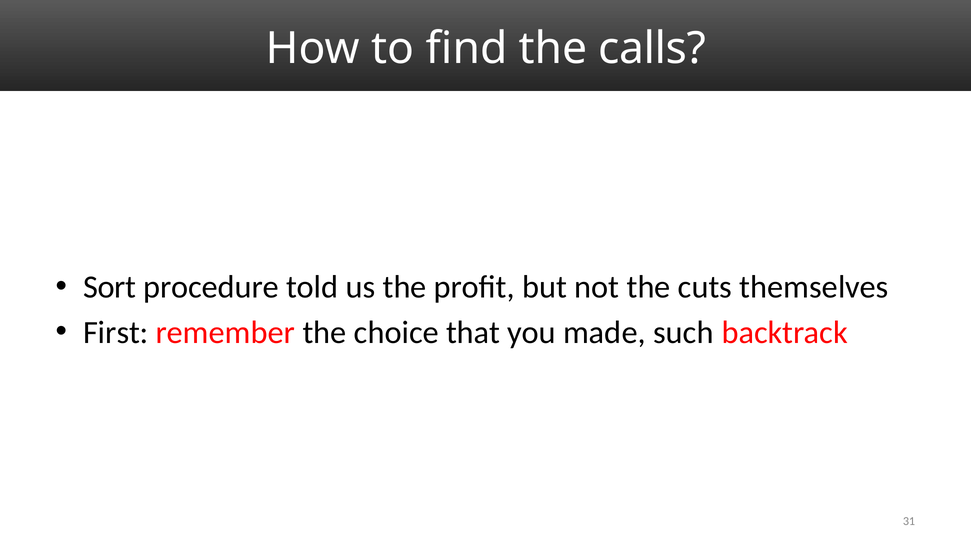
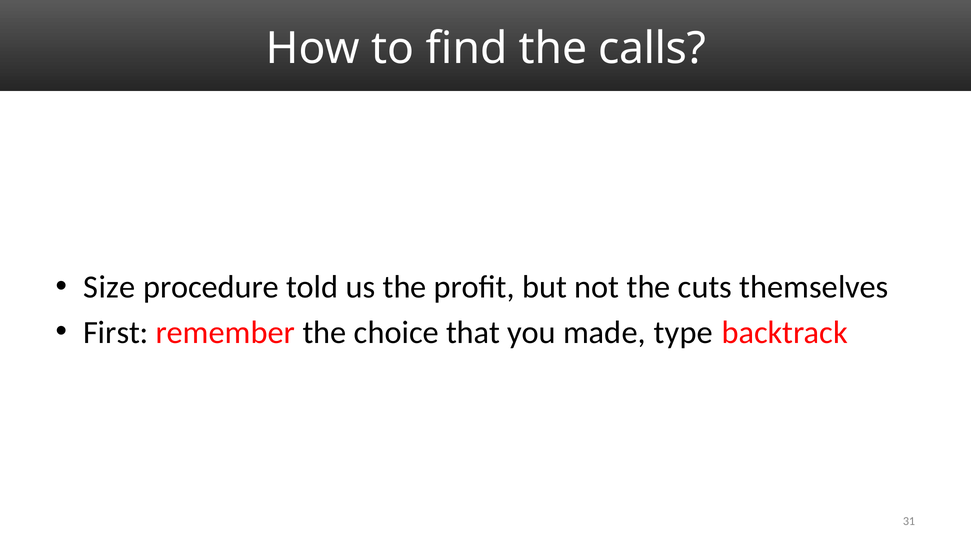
Sort: Sort -> Size
such: such -> type
